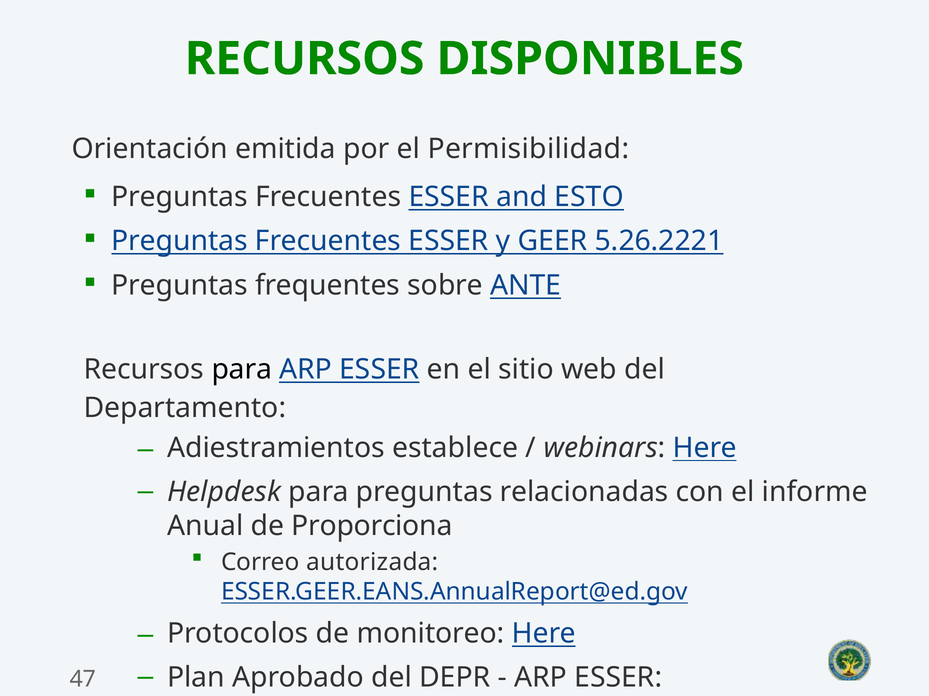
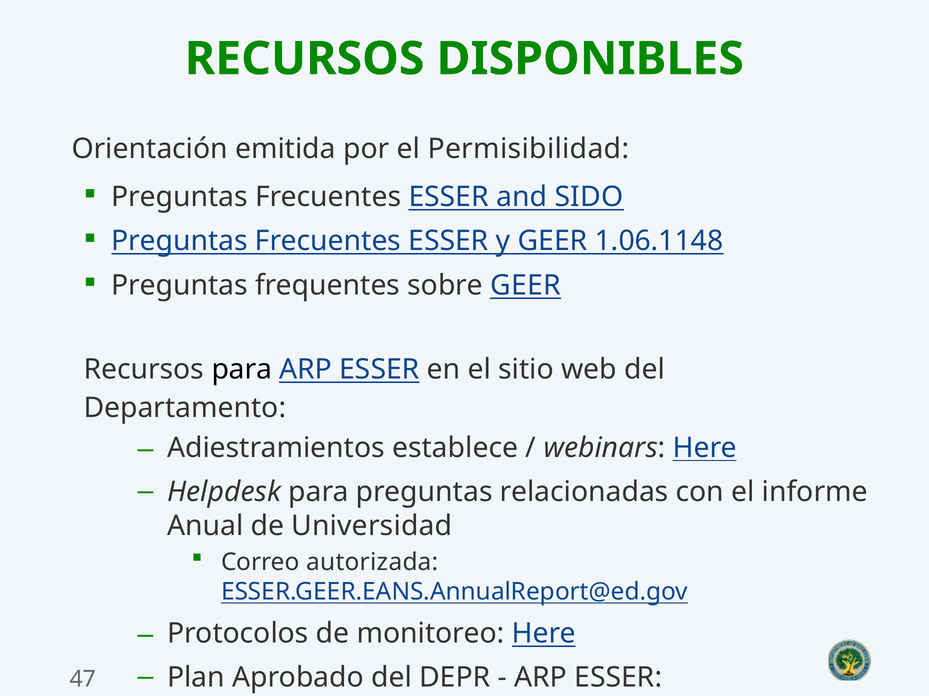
ESTO: ESTO -> SIDO
5.26.2221: 5.26.2221 -> 1.06.1148
sobre ANTE: ANTE -> GEER
Proporciona: Proporciona -> Universidad
